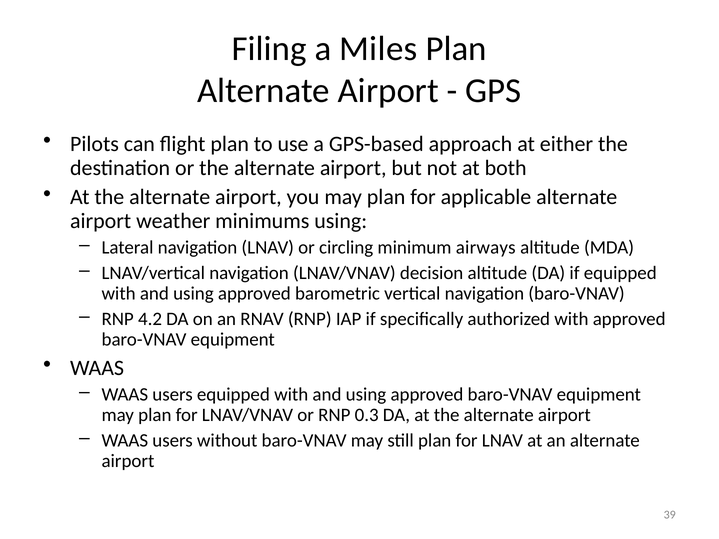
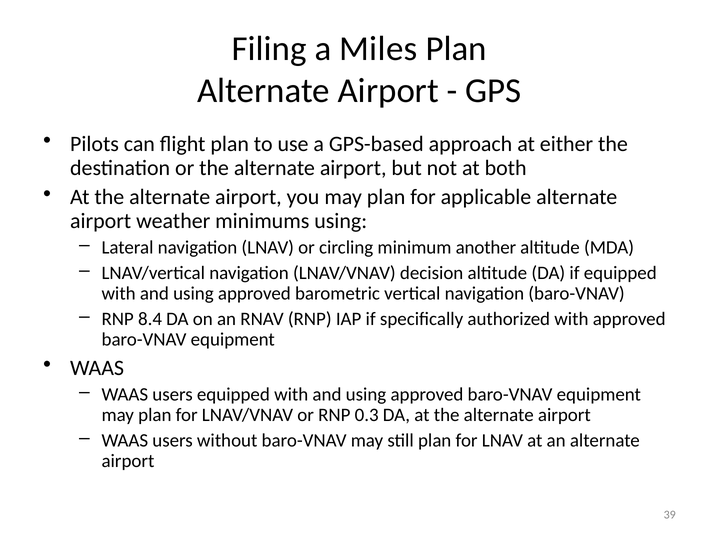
airways: airways -> another
4.2: 4.2 -> 8.4
